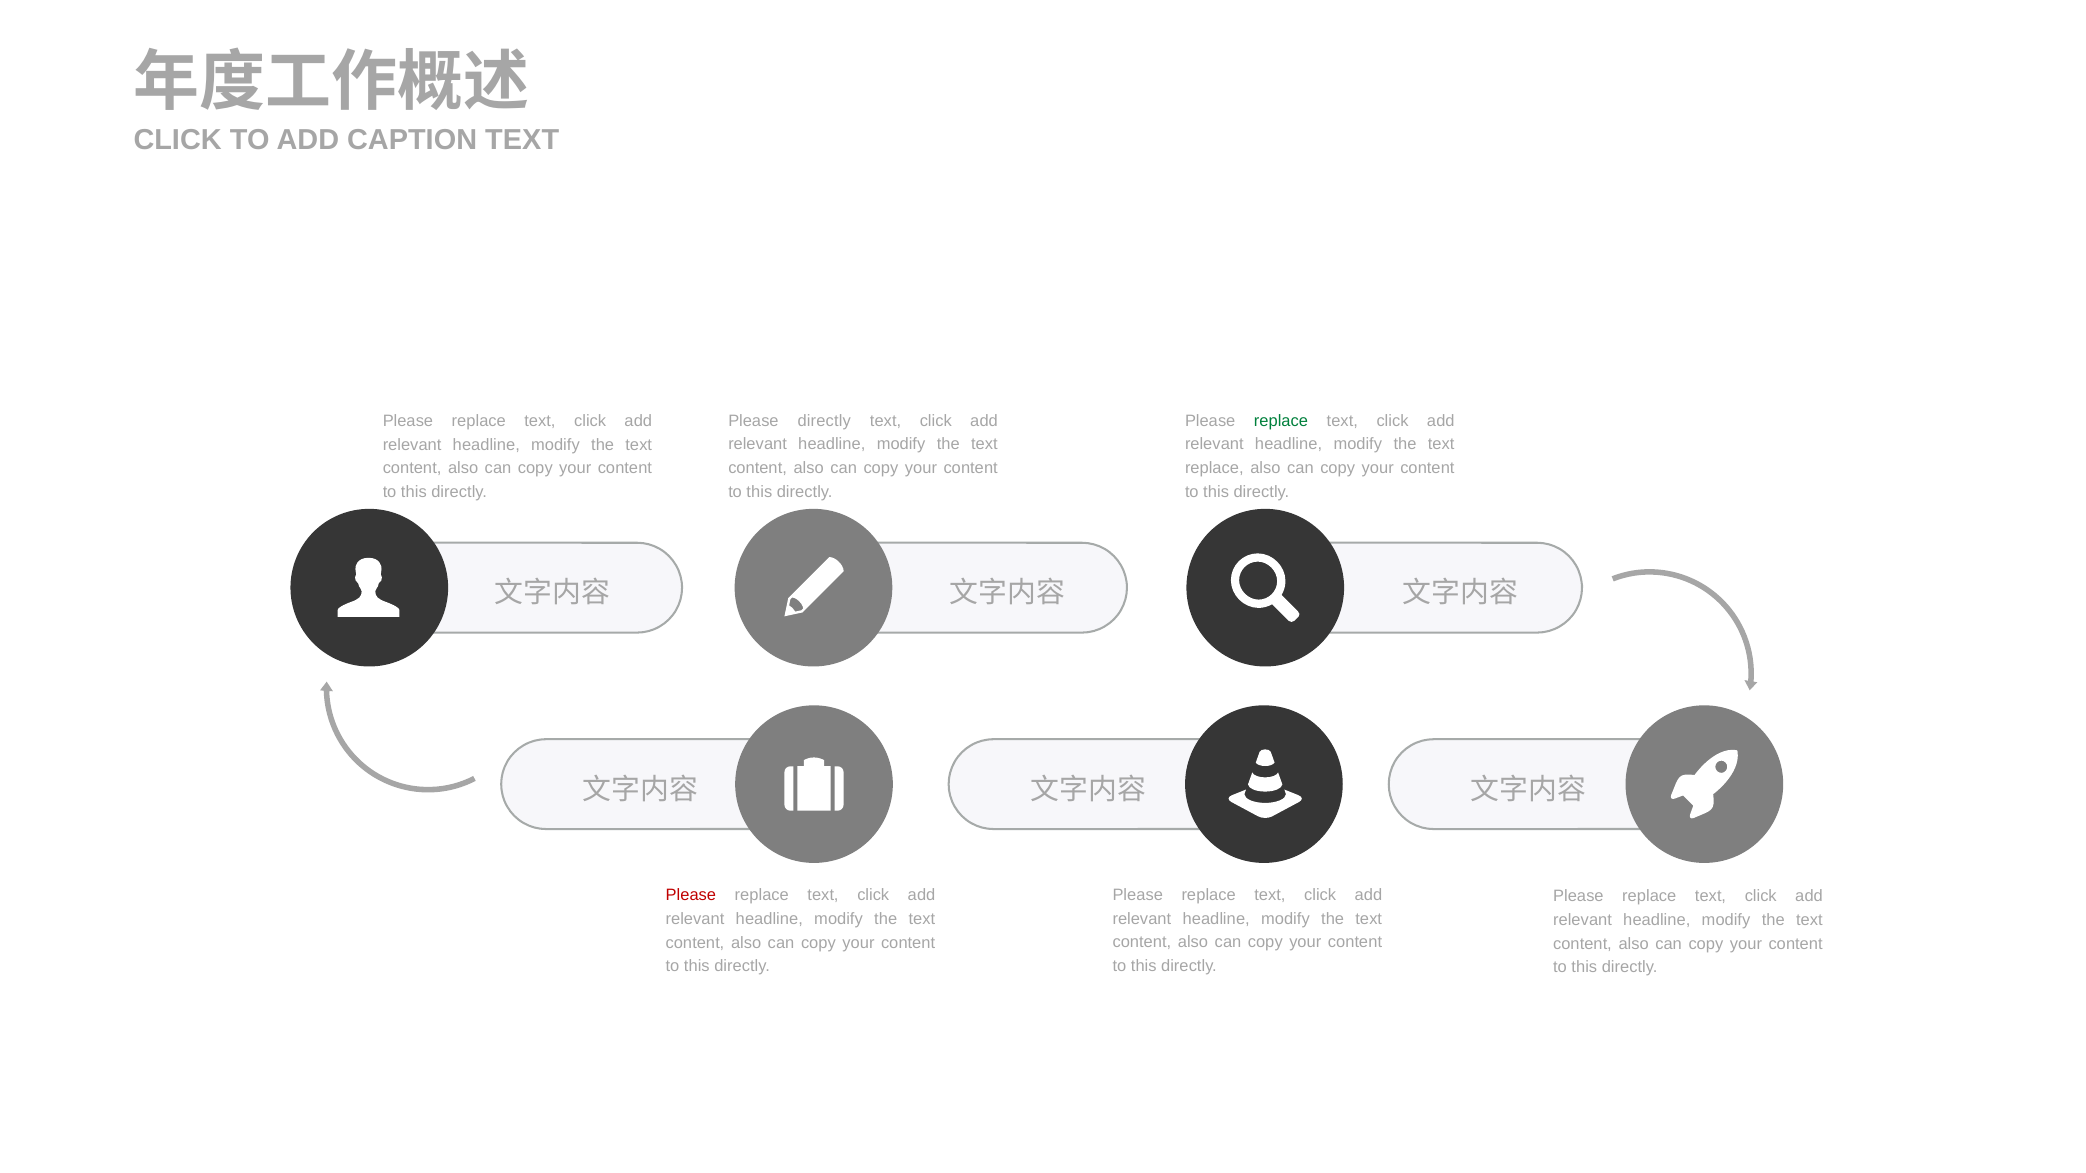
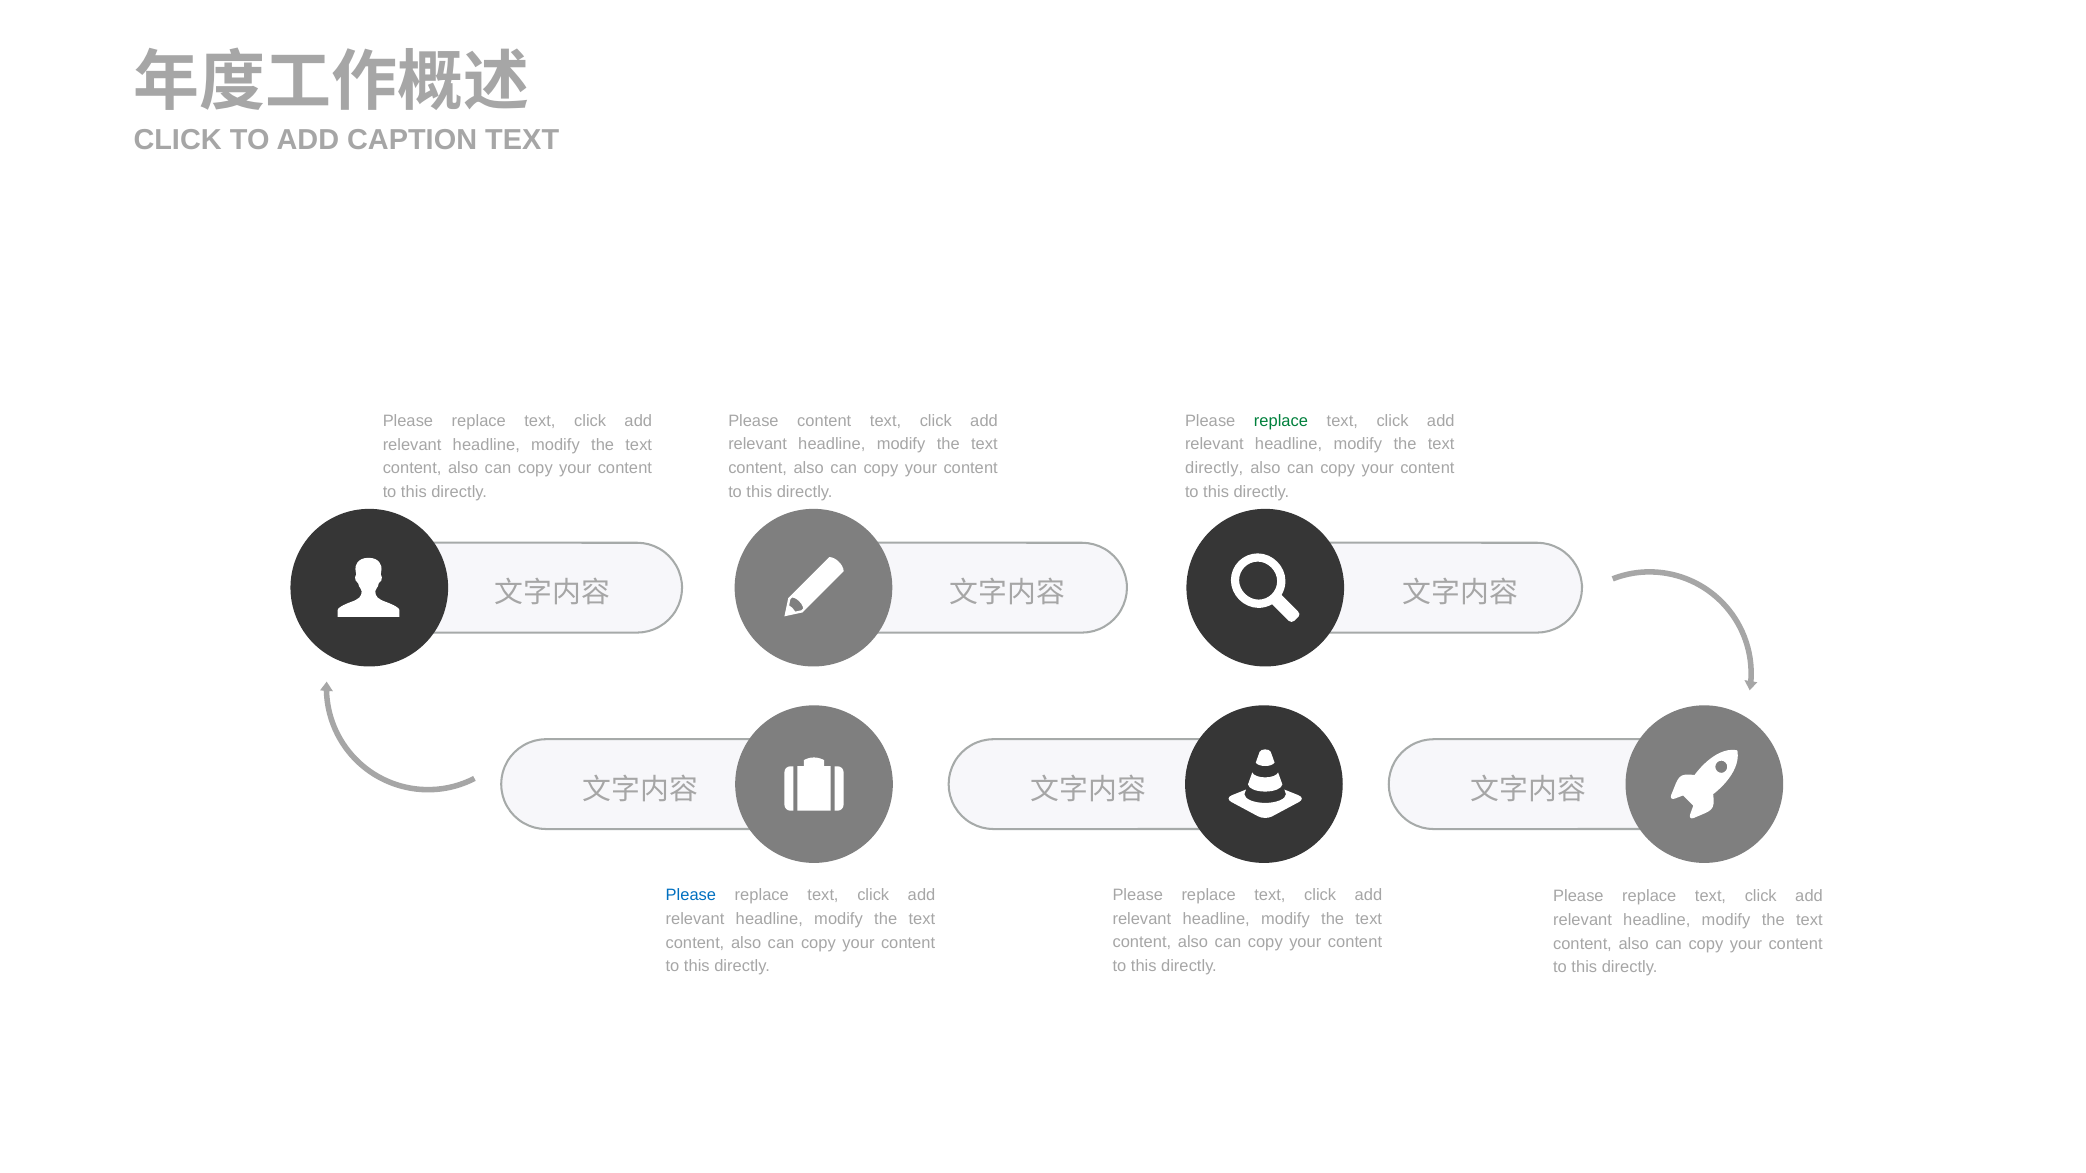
Please directly: directly -> content
replace at (1214, 468): replace -> directly
Please at (691, 896) colour: red -> blue
